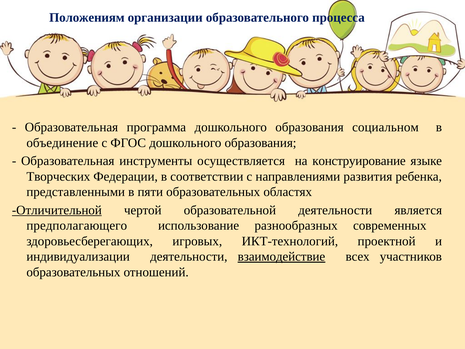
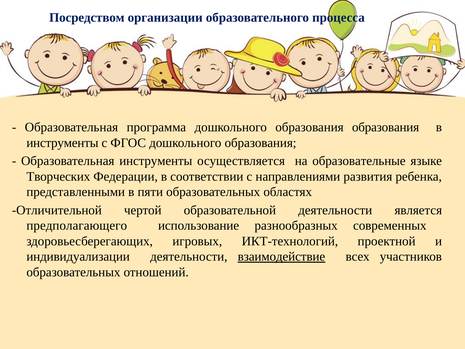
Положениям: Положениям -> Посредством
образования социальном: социальном -> образования
объединение at (62, 143): объединение -> инструменты
конструирование: конструирование -> образовательные
Отличительной underline: present -> none
